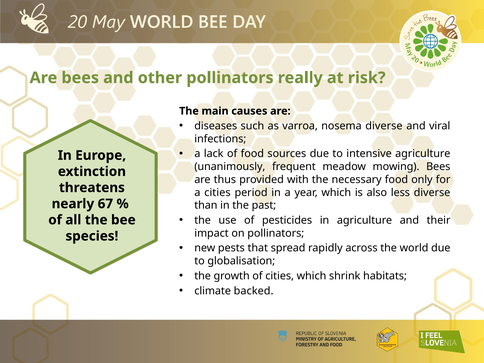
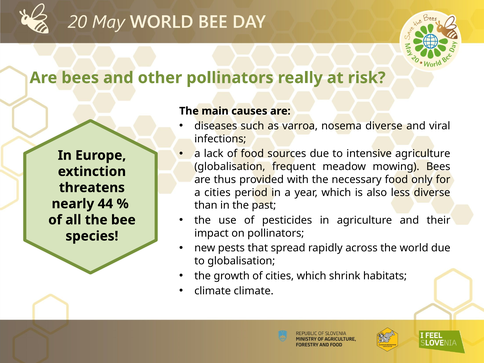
unanimously at (230, 167): unanimously -> globalisation
67: 67 -> 44
climate backed: backed -> climate
